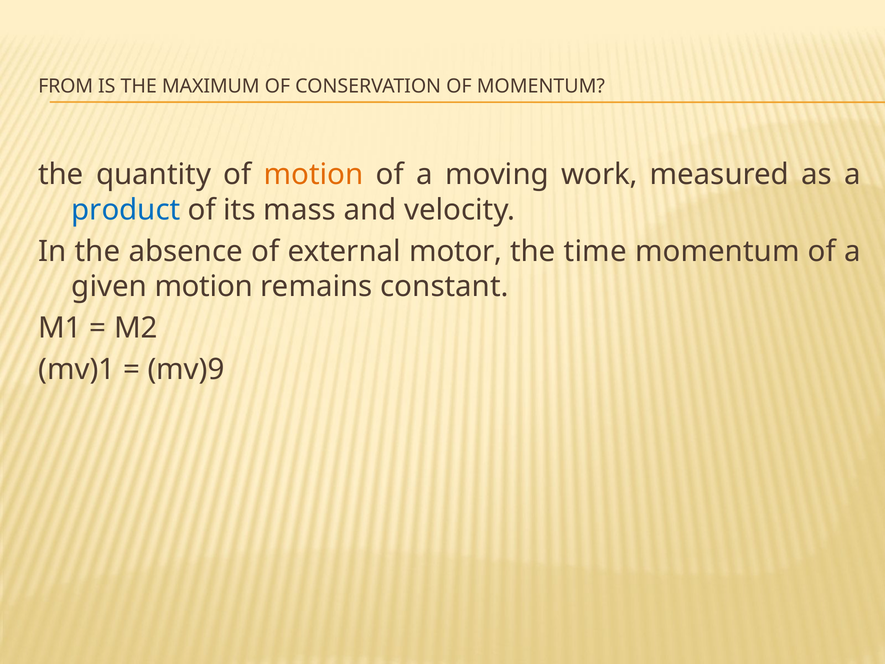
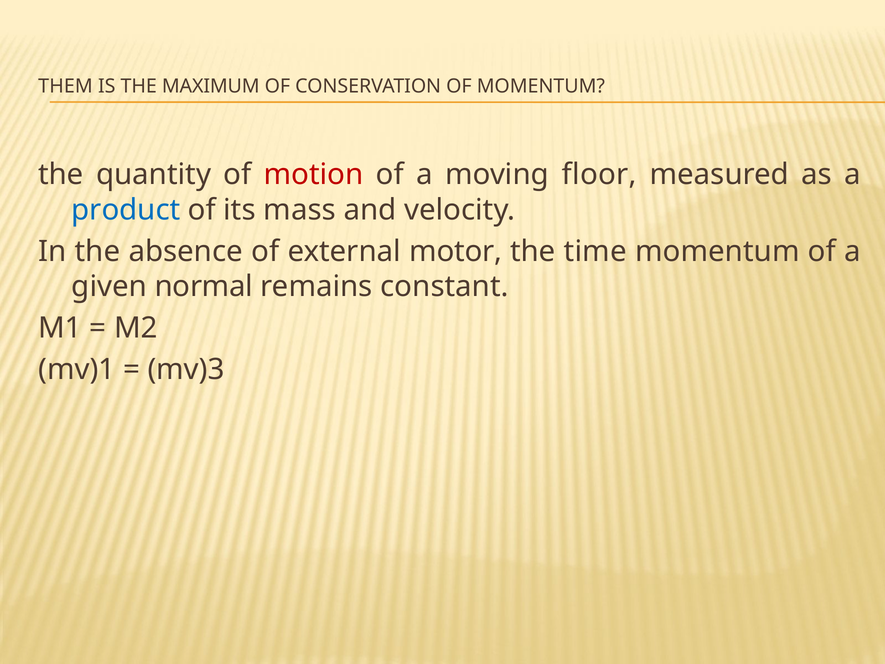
FROM: FROM -> THEM
motion at (314, 175) colour: orange -> red
work: work -> floor
given motion: motion -> normal
mv)9: mv)9 -> mv)3
